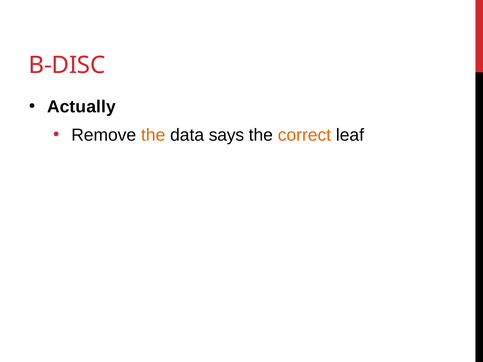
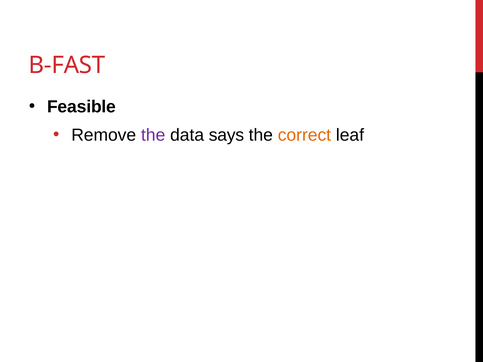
B-DISC: B-DISC -> B-FAST
Actually: Actually -> Feasible
the at (153, 135) colour: orange -> purple
